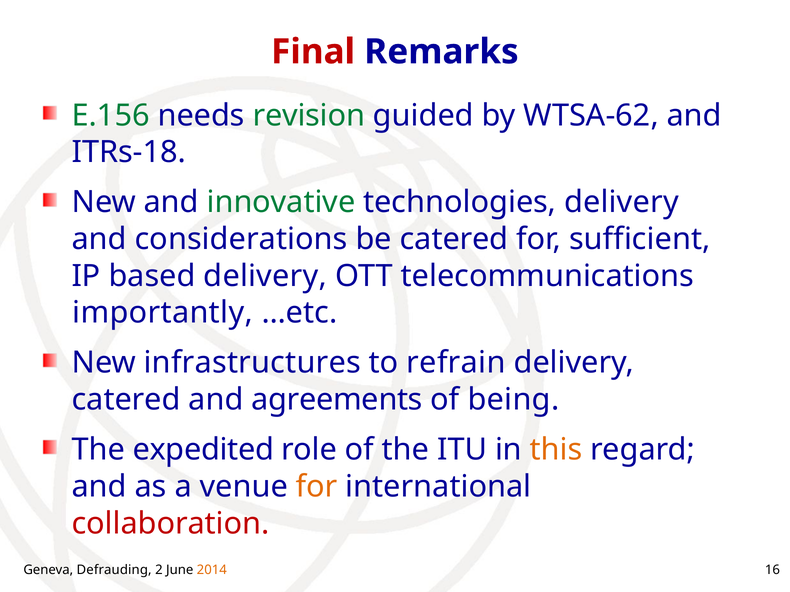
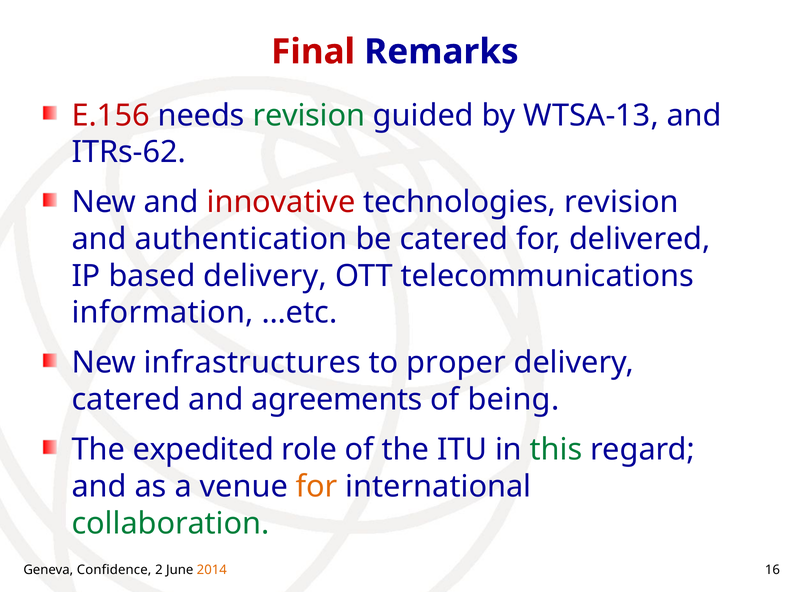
E.156 colour: green -> red
WTSA-62: WTSA-62 -> WTSA-13
ITRs-18: ITRs-18 -> ITRs-62
innovative colour: green -> red
technologies delivery: delivery -> revision
considerations: considerations -> authentication
sufficient: sufficient -> delivered
importantly: importantly -> information
refrain: refrain -> proper
this colour: orange -> green
collaboration colour: red -> green
Defrauding: Defrauding -> Confidence
